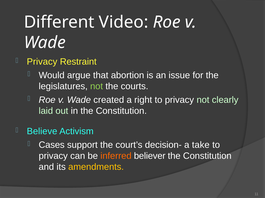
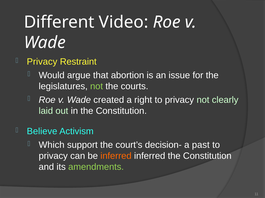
Cases: Cases -> Which
take: take -> past
inferred believer: believer -> inferred
amendments colour: yellow -> light green
